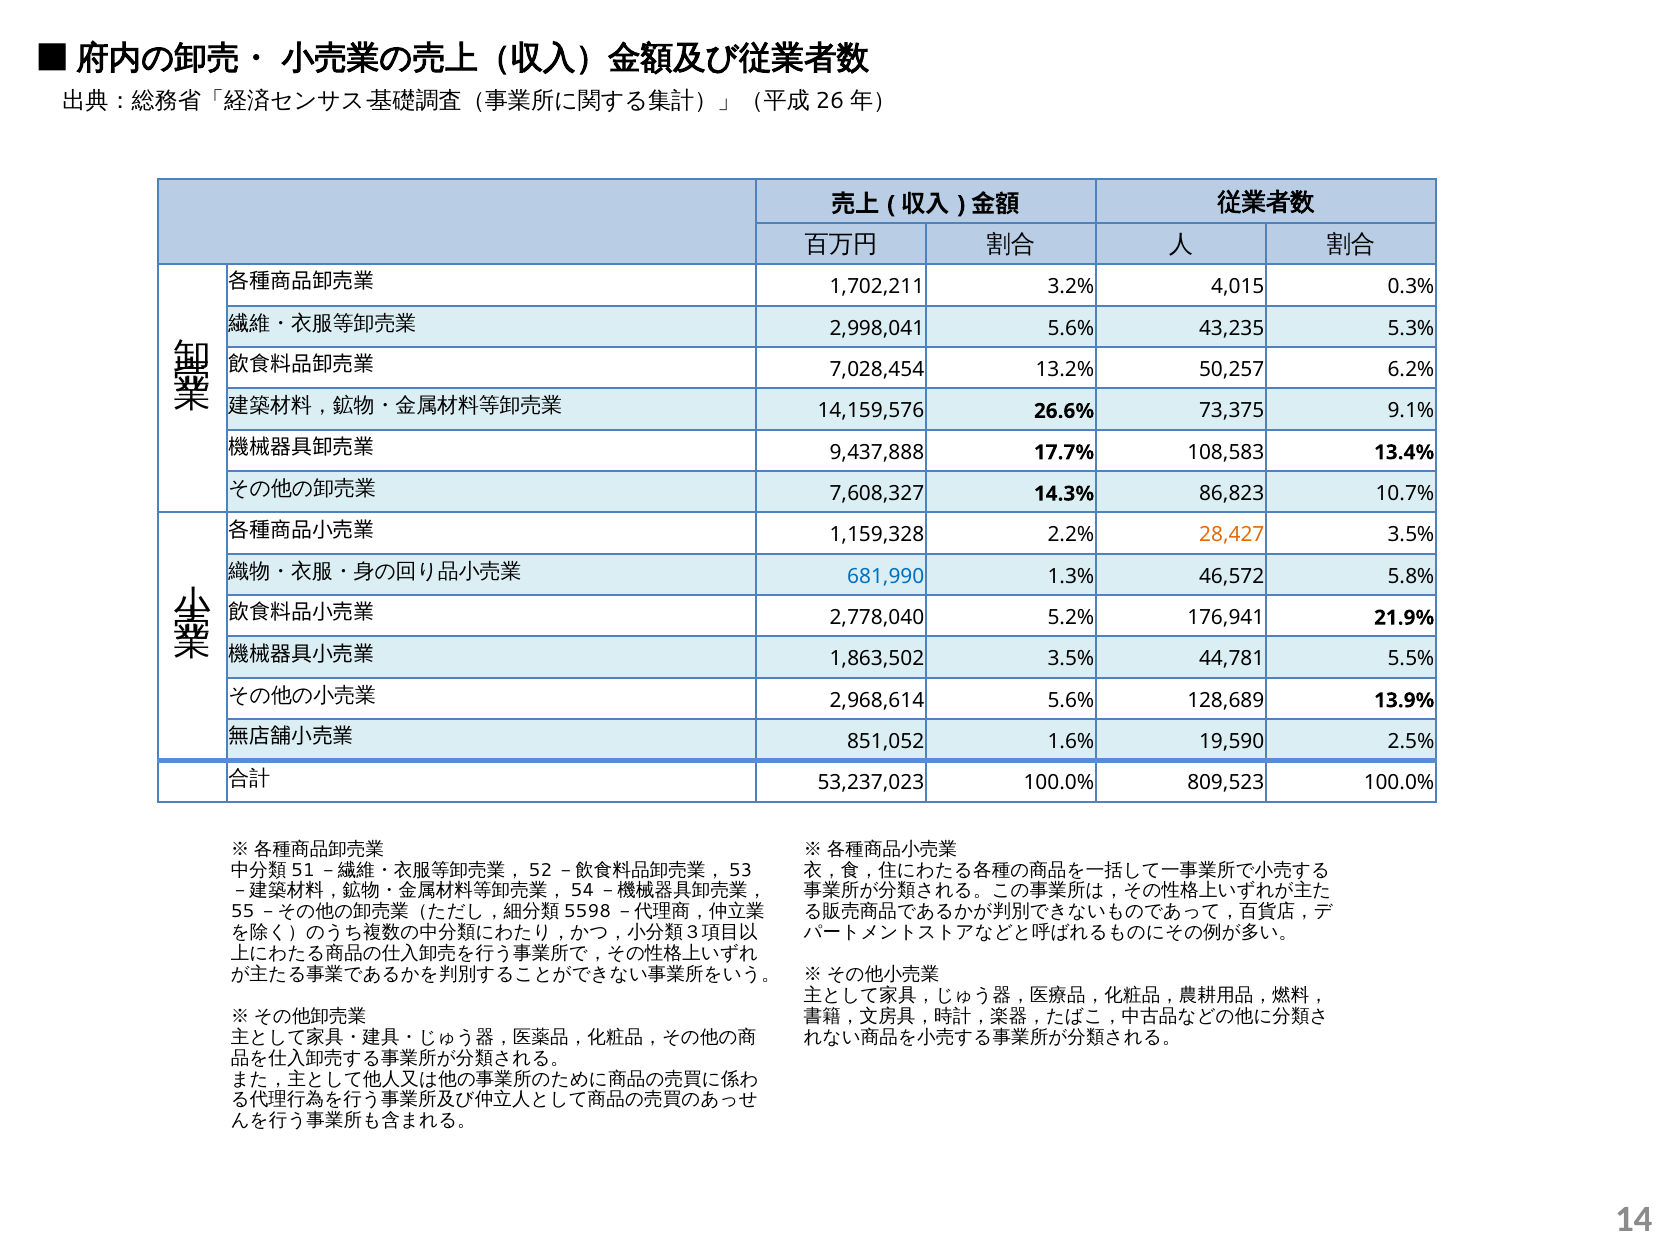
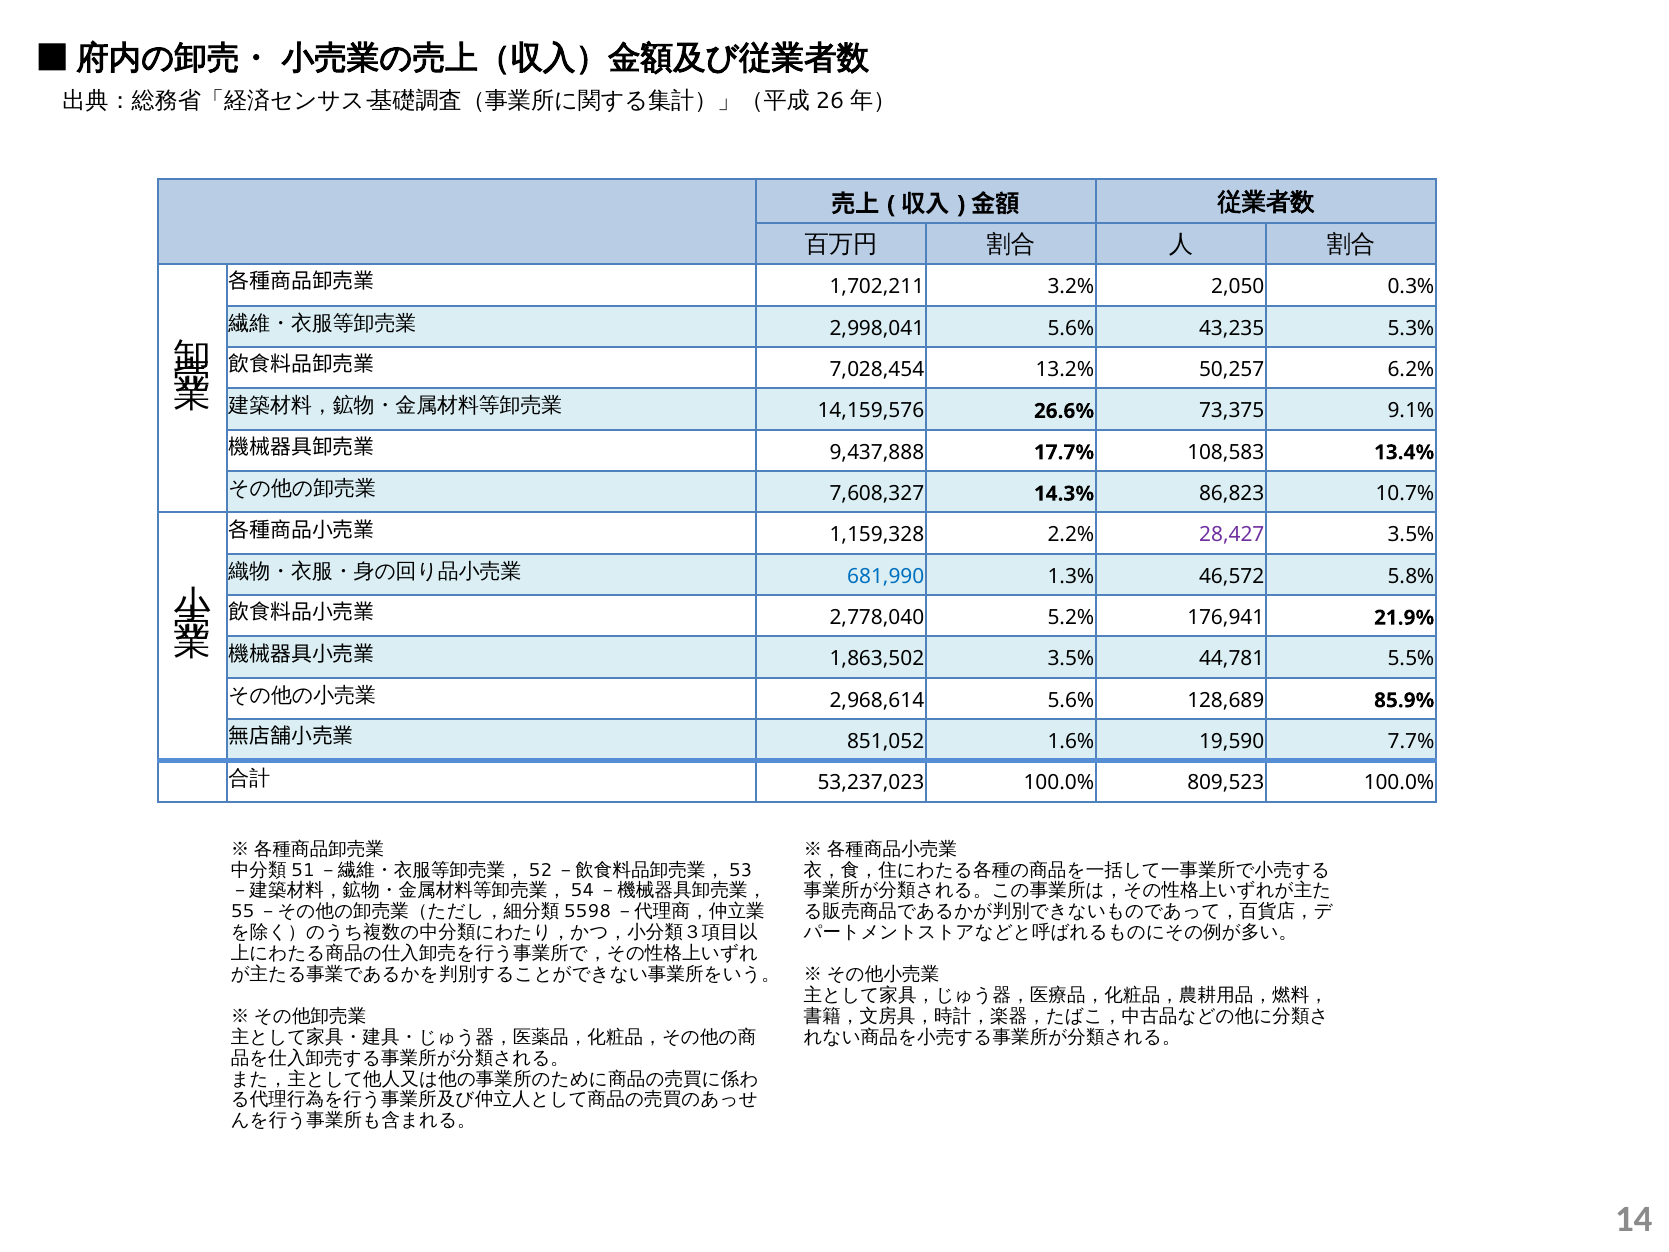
4,015: 4,015 -> 2,050
28,427 colour: orange -> purple
13.9%: 13.9% -> 85.9%
2.5%: 2.5% -> 7.7%
